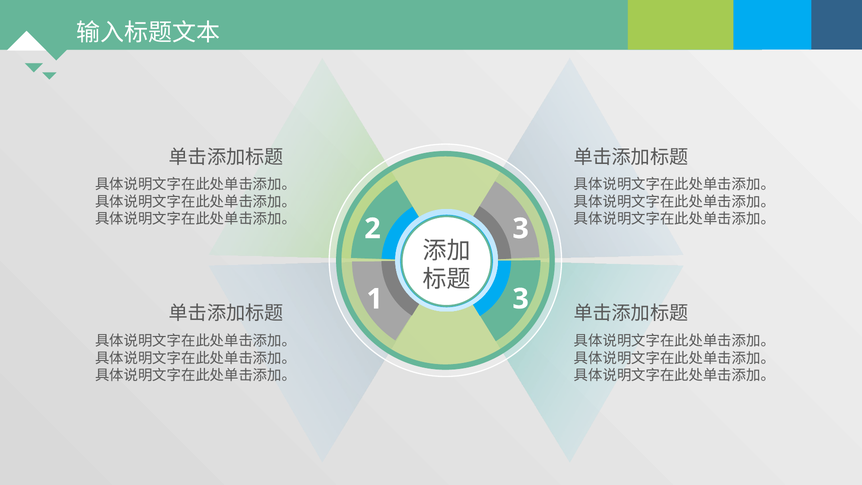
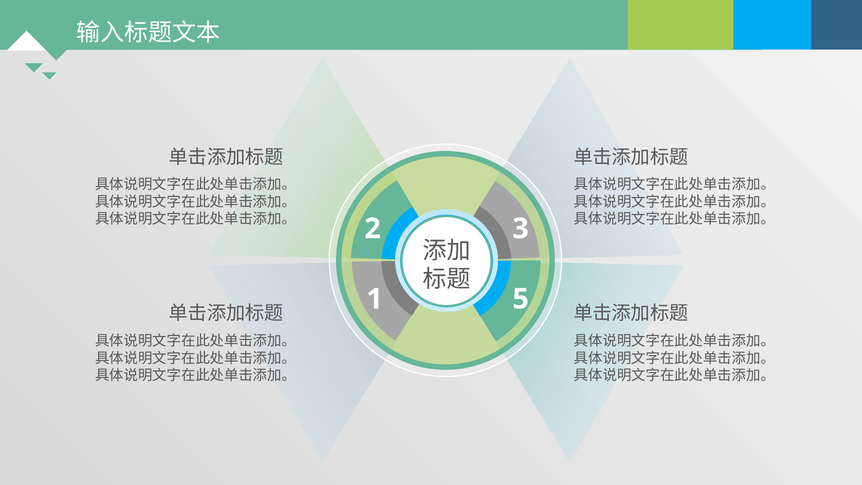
1 3: 3 -> 5
